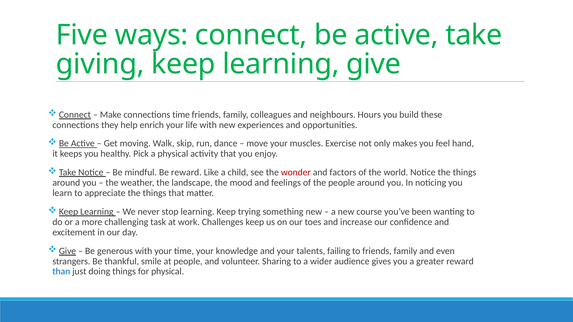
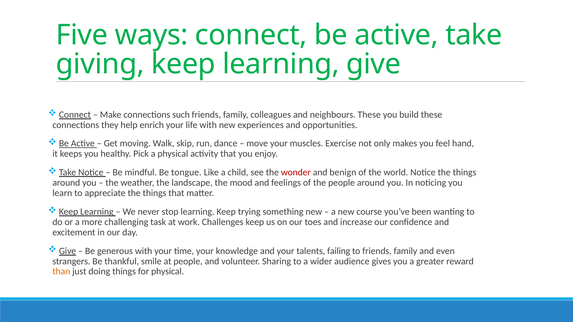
connections time: time -> such
neighbours Hours: Hours -> These
Be reward: reward -> tongue
factors: factors -> benign
than colour: blue -> orange
